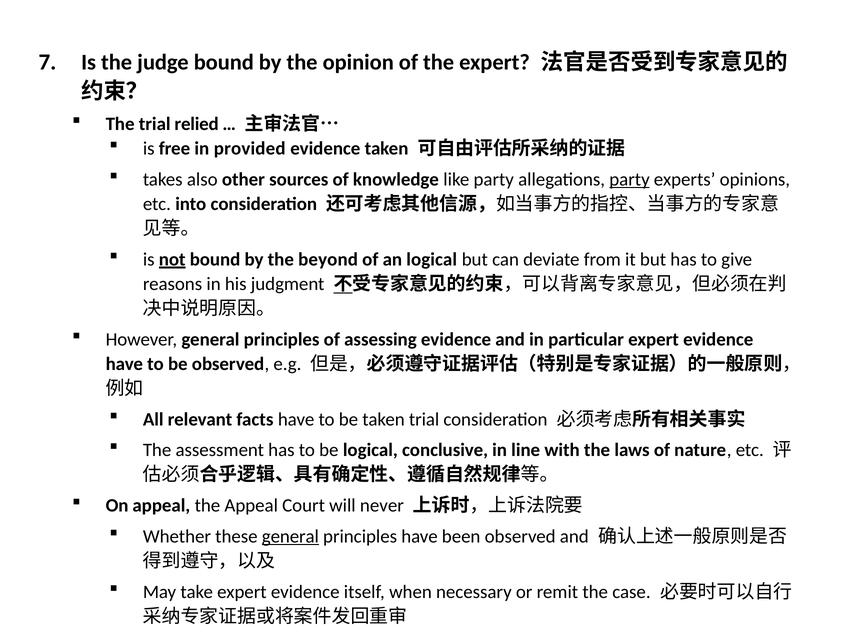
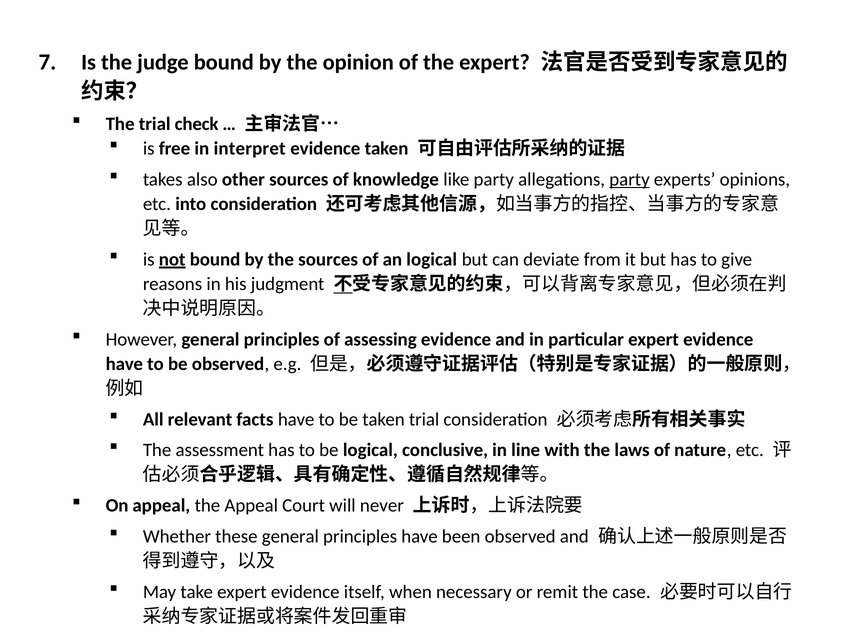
relied: relied -> check
provided: provided -> interpret
the beyond: beyond -> sources
general at (290, 536) underline: present -> none
